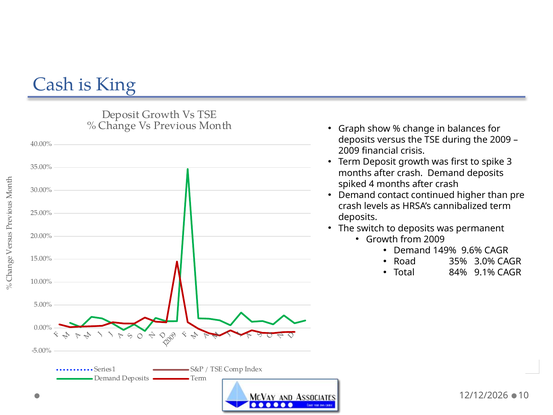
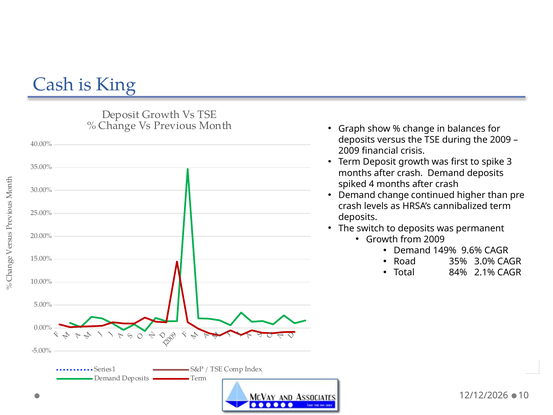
Demand contact: contact -> change
9.1%: 9.1% -> 2.1%
